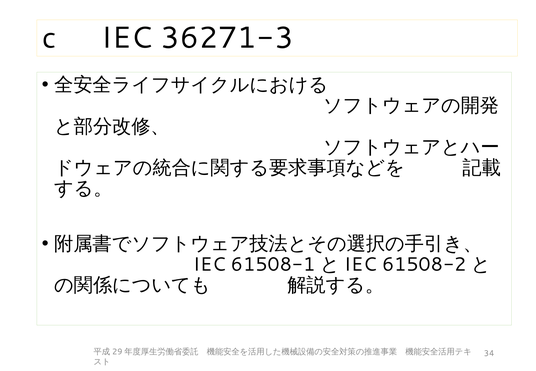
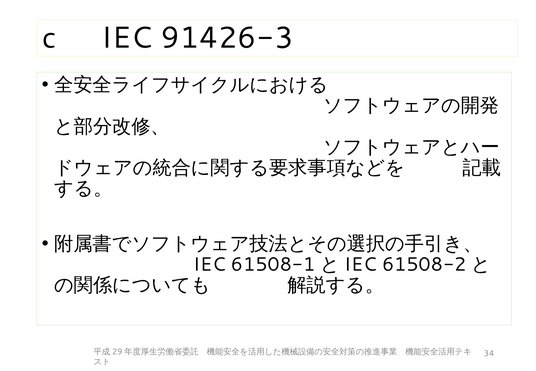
36271-3: 36271-3 -> 91426-3
